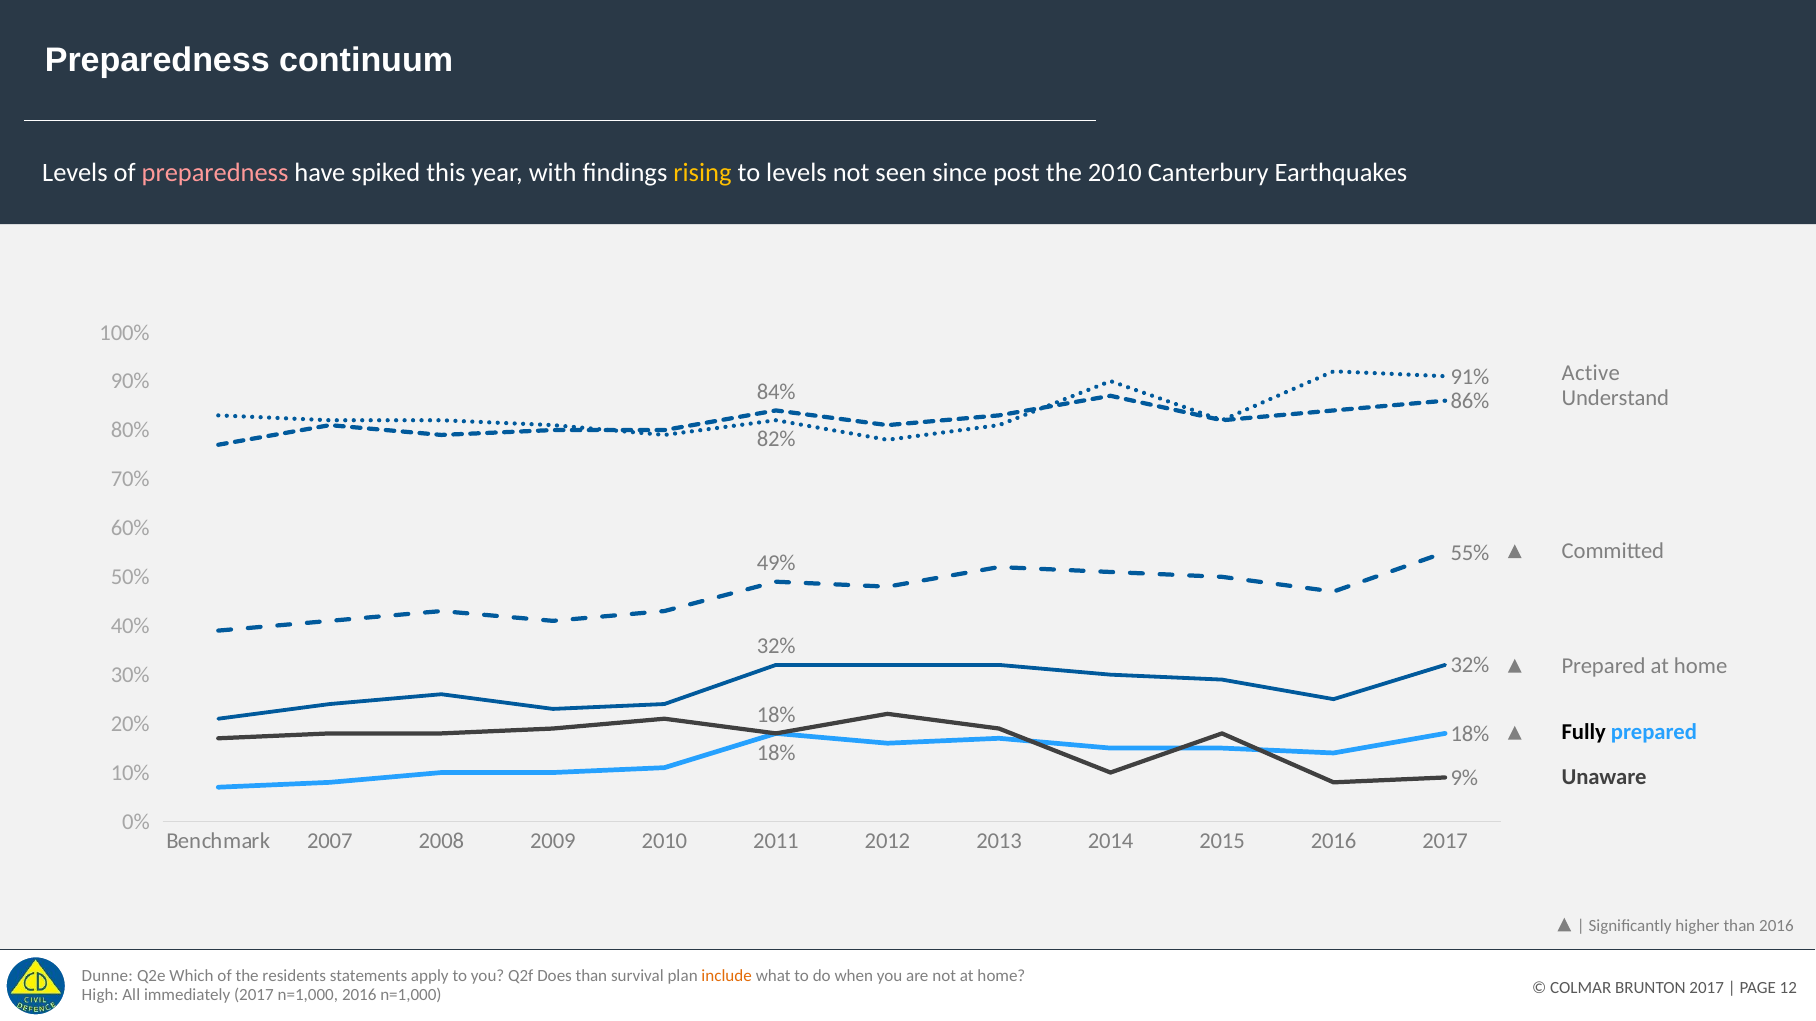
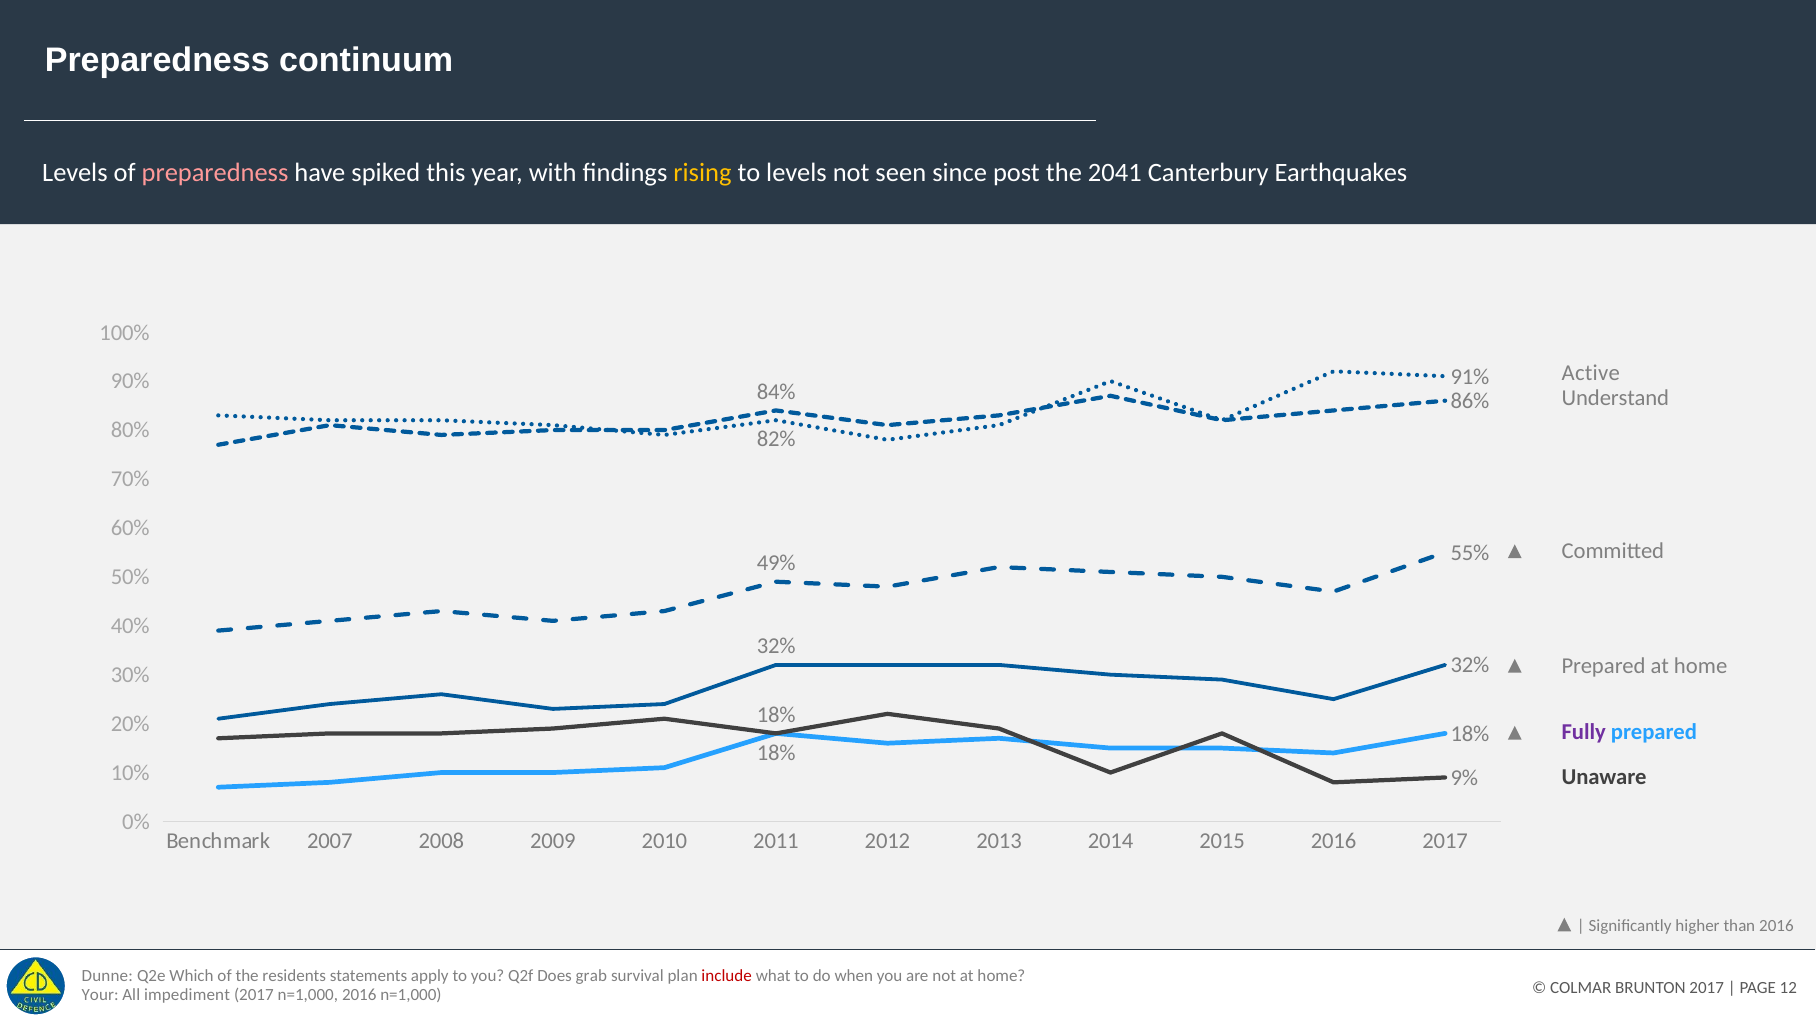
the 2010: 2010 -> 2041
Fully colour: black -> purple
Does than: than -> grab
include colour: orange -> red
High: High -> Your
immediately: immediately -> impediment
